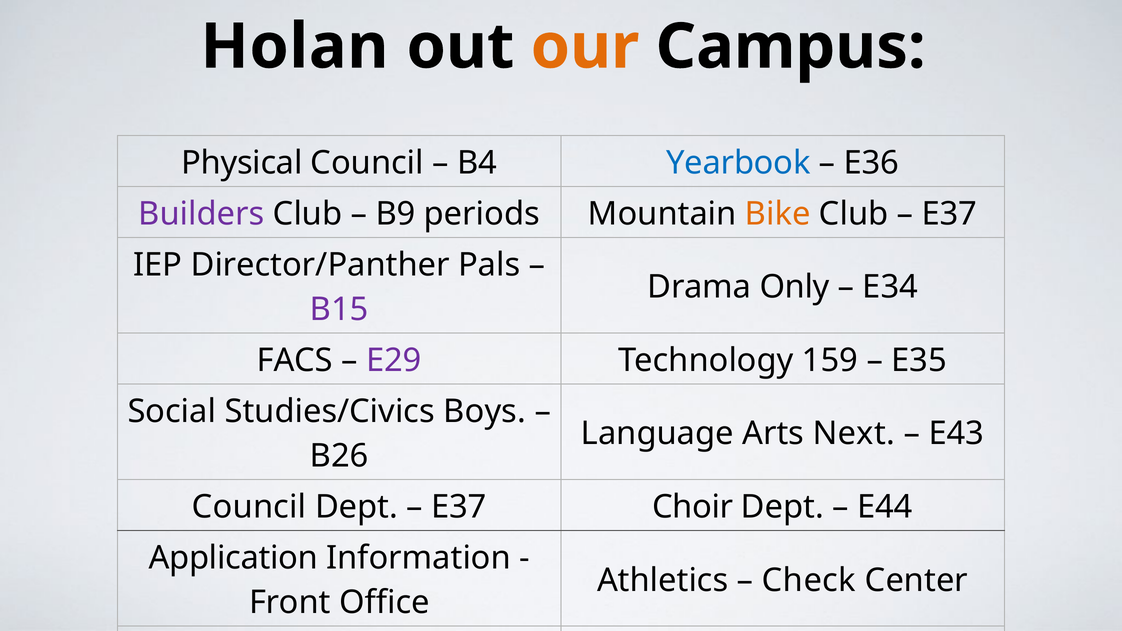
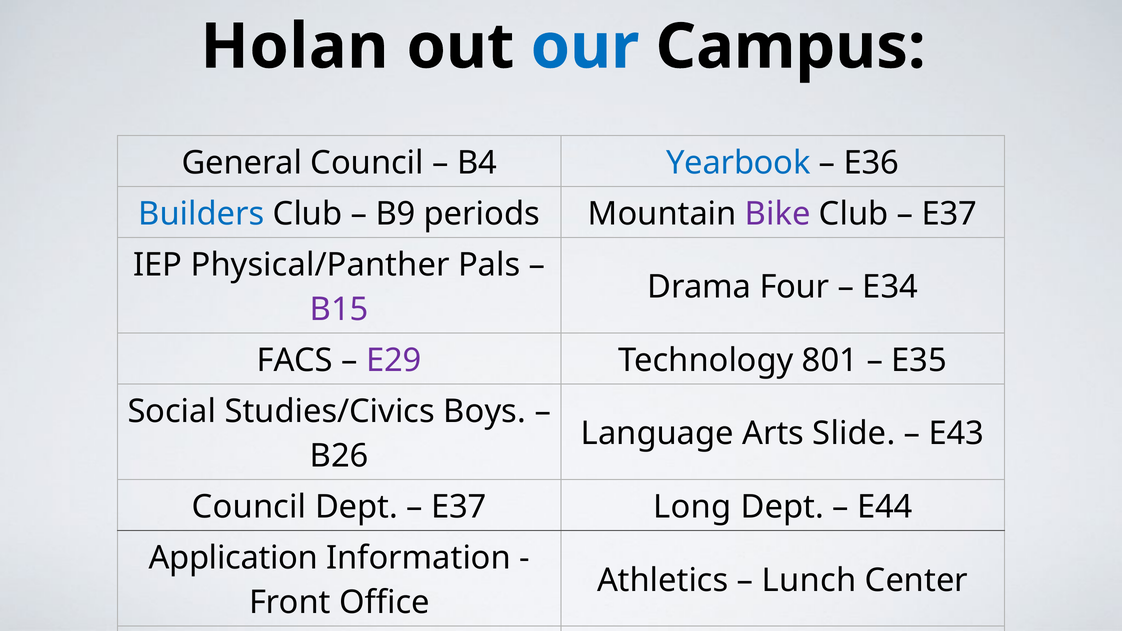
our colour: orange -> blue
Physical: Physical -> General
Builders colour: purple -> blue
Bike colour: orange -> purple
Director/Panther: Director/Panther -> Physical/Panther
Only: Only -> Four
159: 159 -> 801
Next: Next -> Slide
Choir: Choir -> Long
Check: Check -> Lunch
